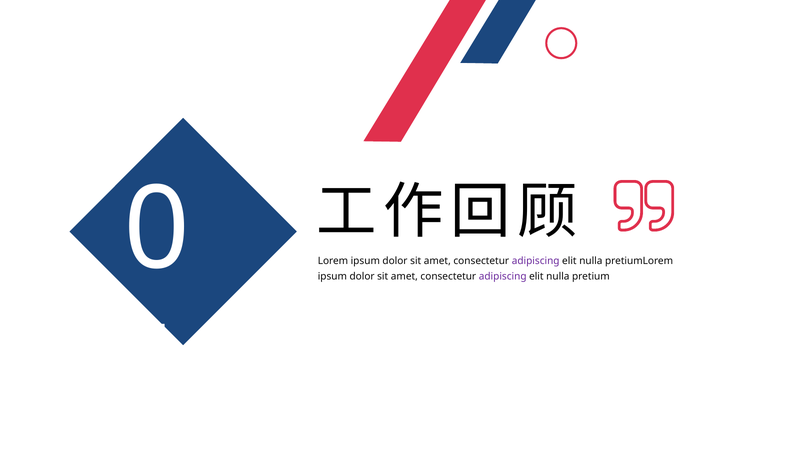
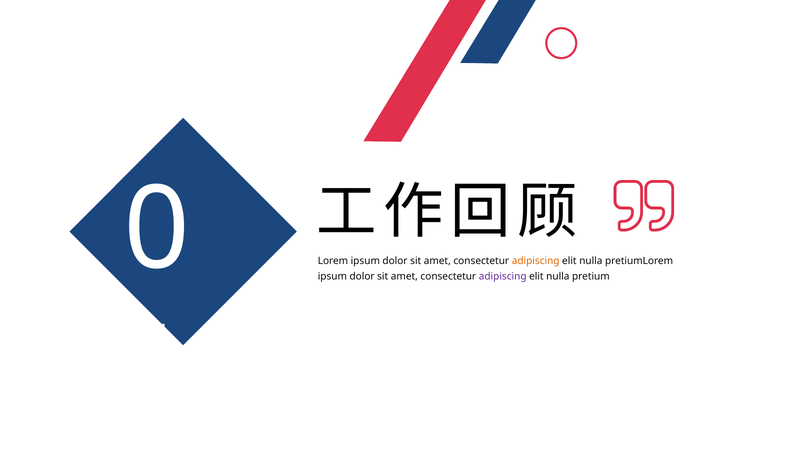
adipiscing at (536, 261) colour: purple -> orange
